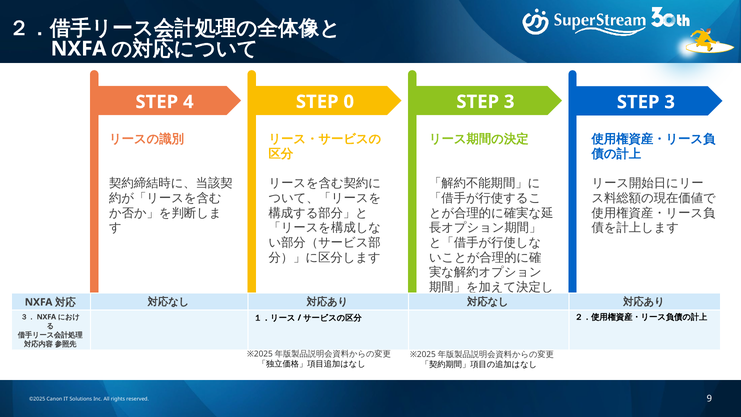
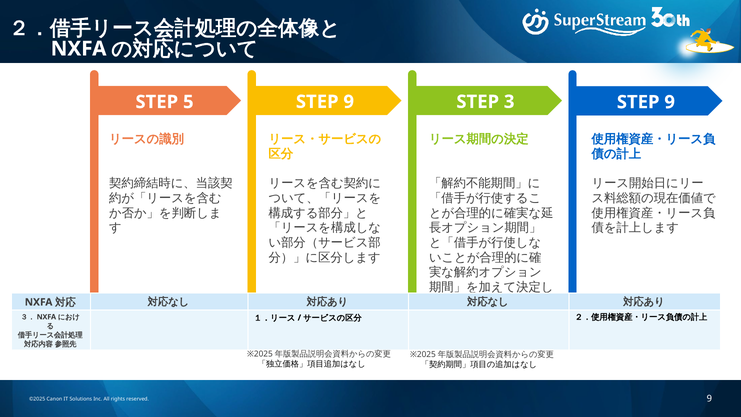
4: 4 -> 5
0 at (349, 102): 0 -> 9
3 STEP 3: 3 -> 9
